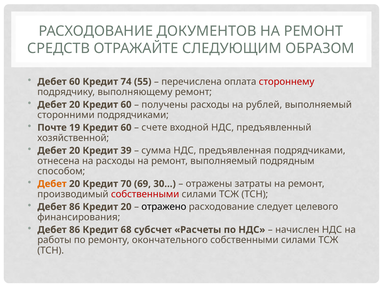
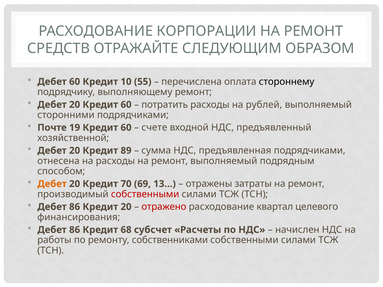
ДОКУМЕНТОВ: ДОКУМЕНТОВ -> КОРПОРАЦИИ
74: 74 -> 10
стороннему colour: red -> black
получены: получены -> потратить
39: 39 -> 89
30…: 30… -> 13…
отражено colour: black -> red
следует: следует -> квартал
окончательного: окончательного -> собственниками
